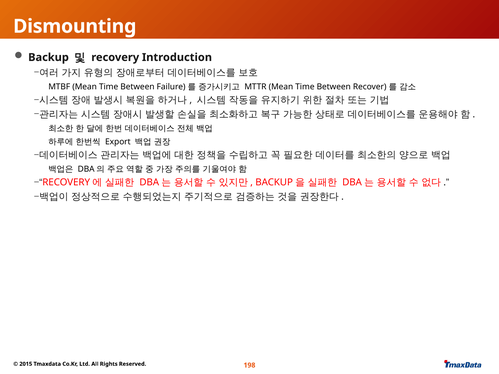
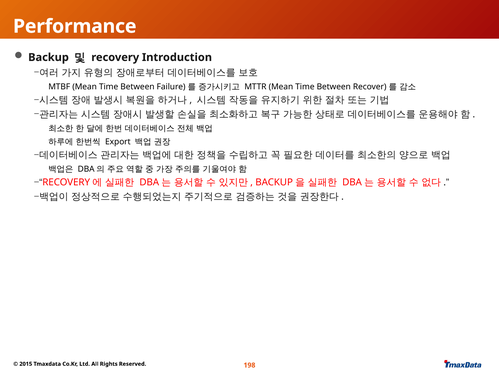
Dismounting: Dismounting -> Performance
